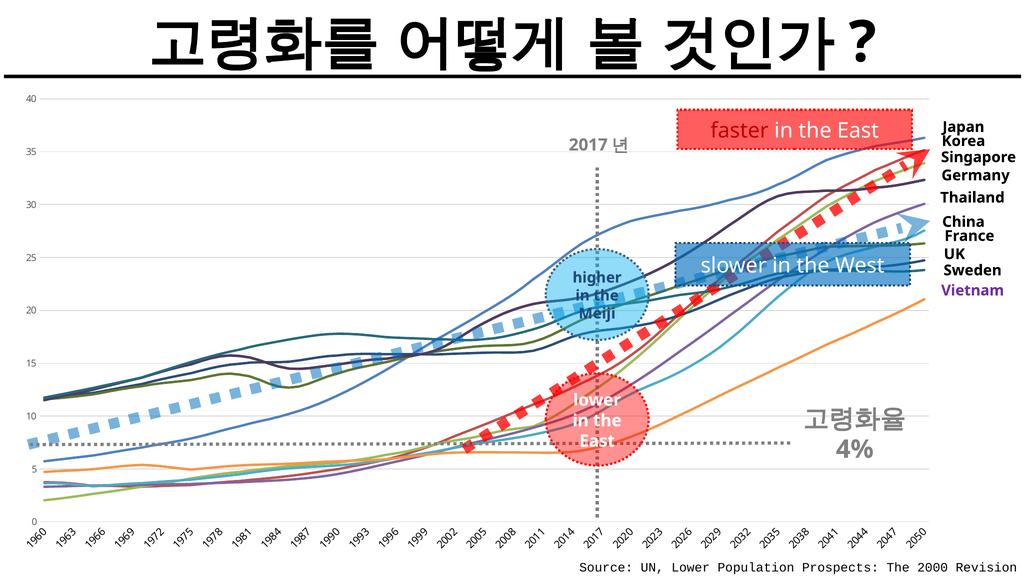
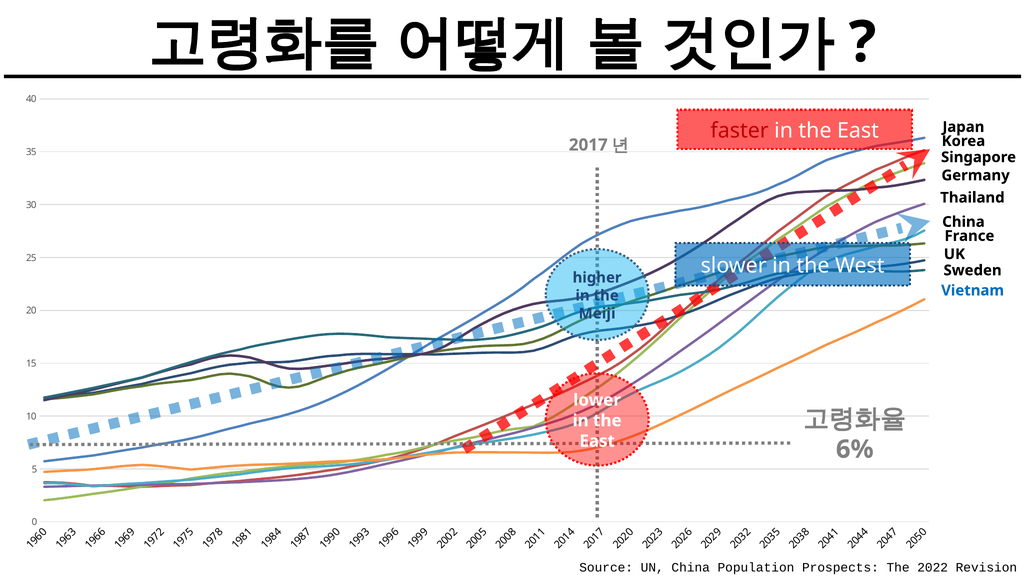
Vietnam colour: purple -> blue
4%: 4% -> 6%
UN Lower: Lower -> China
2000: 2000 -> 2022
